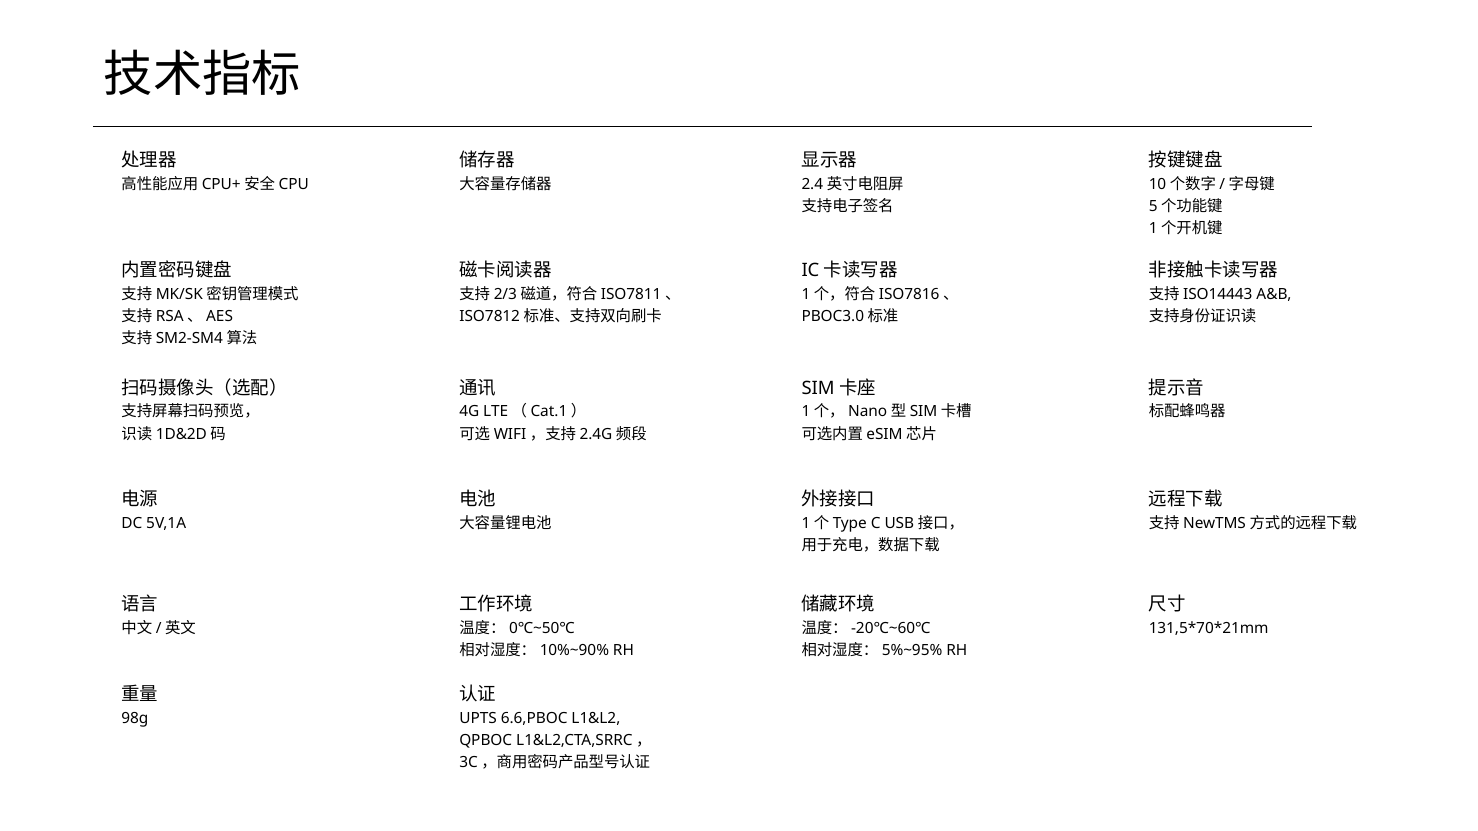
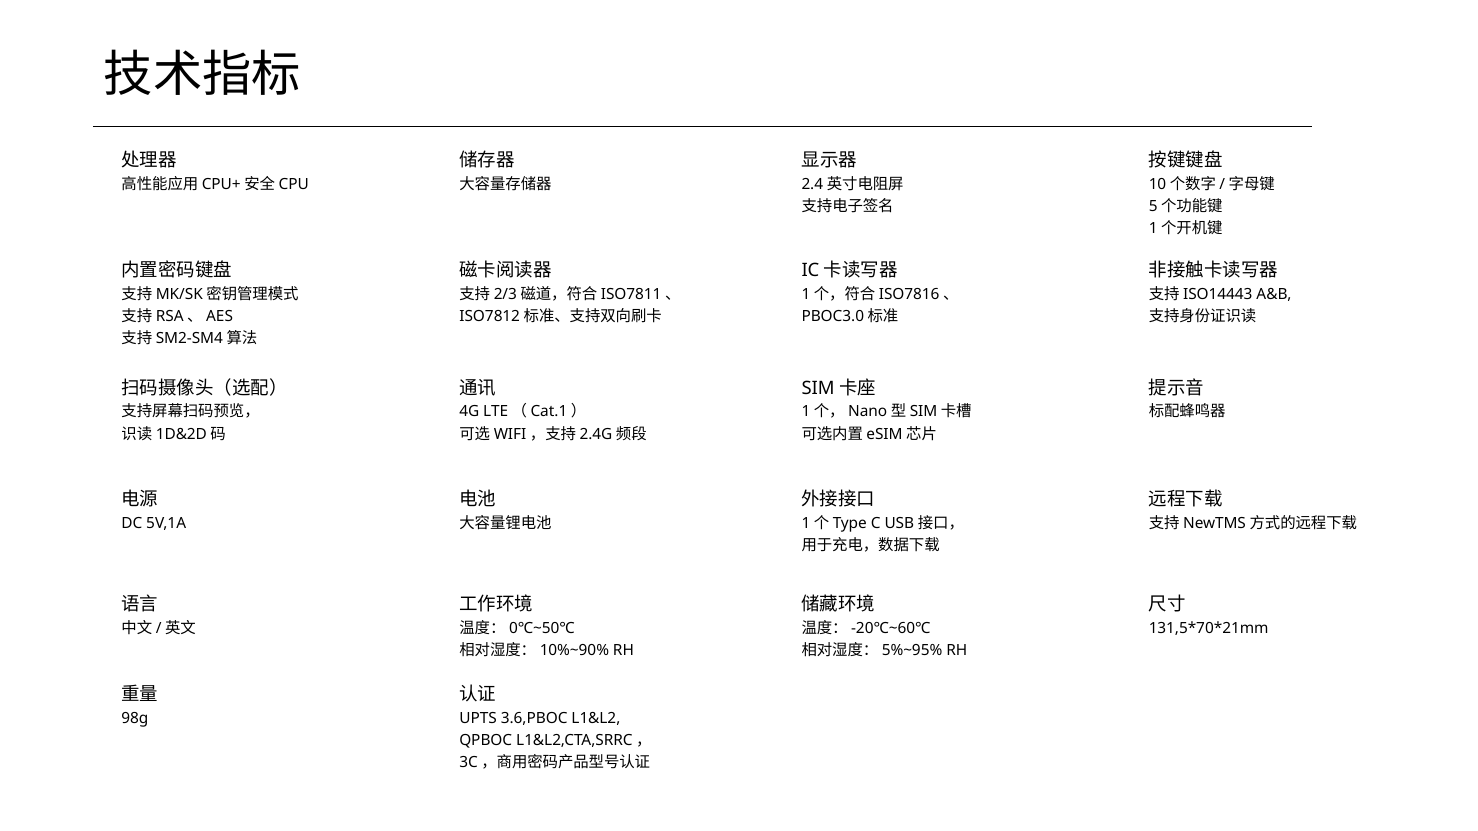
6.6,PBOC: 6.6,PBOC -> 3.6,PBOC
